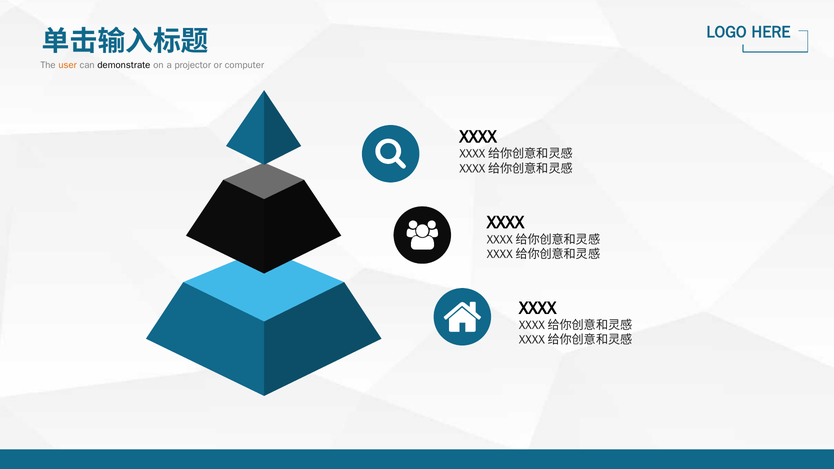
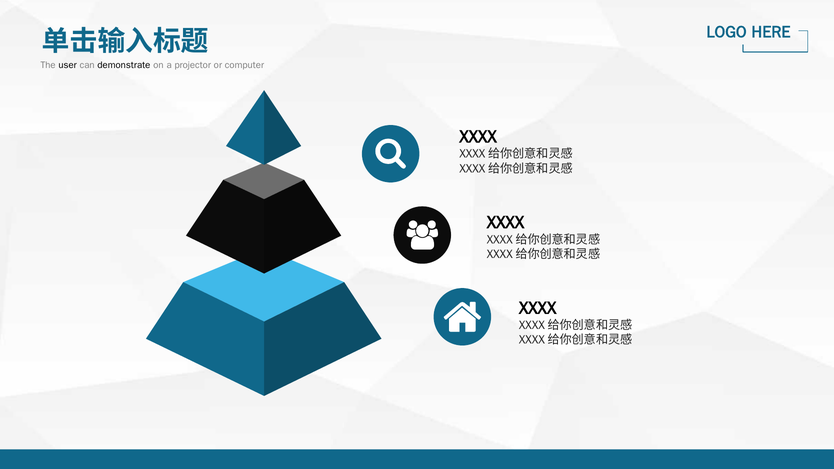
user colour: orange -> black
